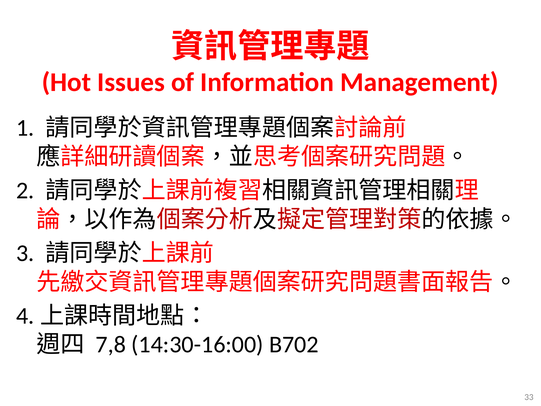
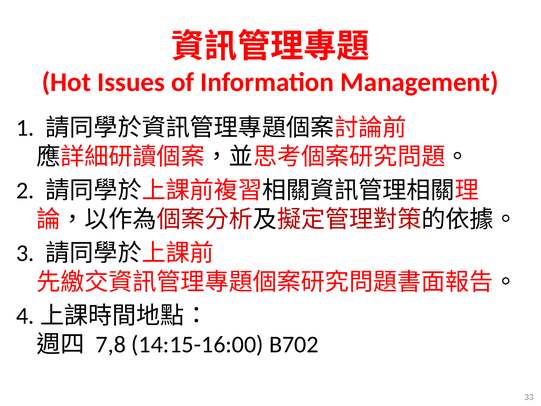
14:30-16:00: 14:30-16:00 -> 14:15-16:00
